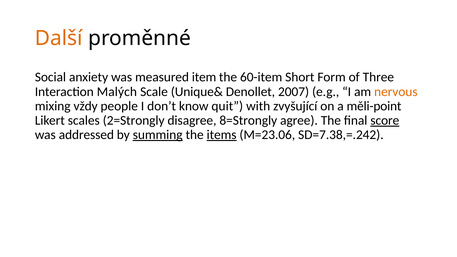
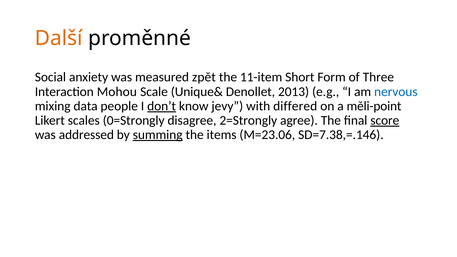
item: item -> zpět
60-item: 60-item -> 11-item
Malých: Malých -> Mohou
2007: 2007 -> 2013
nervous colour: orange -> blue
vždy: vždy -> data
don’t underline: none -> present
quit: quit -> jevy
zvyšující: zvyšující -> differed
2=Strongly: 2=Strongly -> 0=Strongly
8=Strongly: 8=Strongly -> 2=Strongly
items underline: present -> none
SD=7.38,=.242: SD=7.38,=.242 -> SD=7.38,=.146
